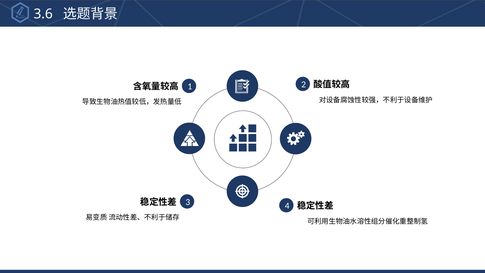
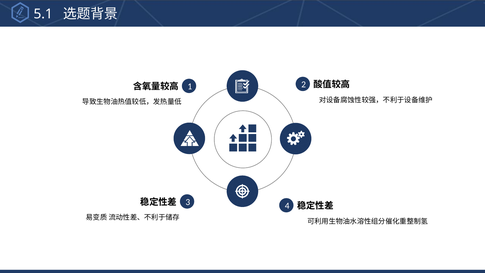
3.6: 3.6 -> 5.1
